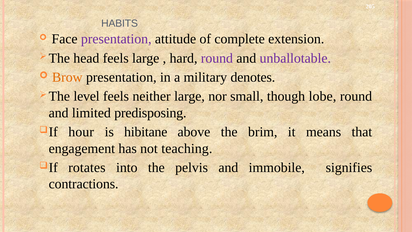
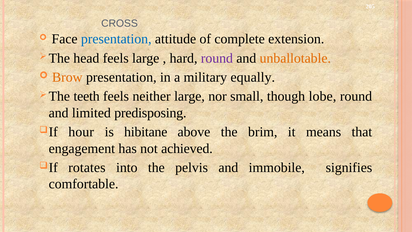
HABITS: HABITS -> CROSS
presentation at (116, 39) colour: purple -> blue
unballotable colour: purple -> orange
denotes: denotes -> equally
level: level -> teeth
teaching: teaching -> achieved
contractions: contractions -> comfortable
